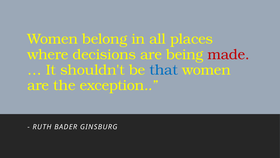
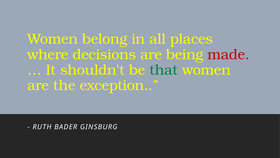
that colour: blue -> green
